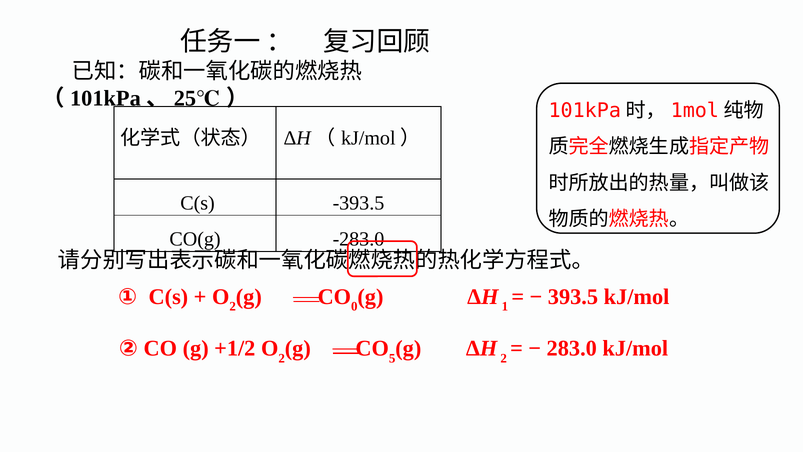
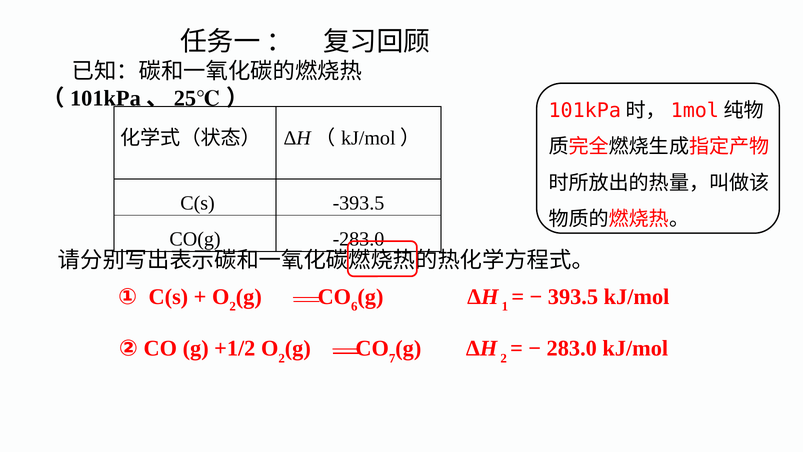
0: 0 -> 6
5: 5 -> 7
